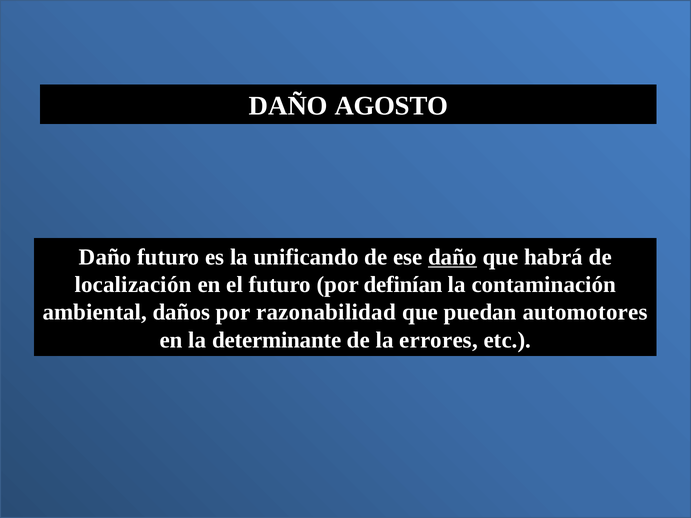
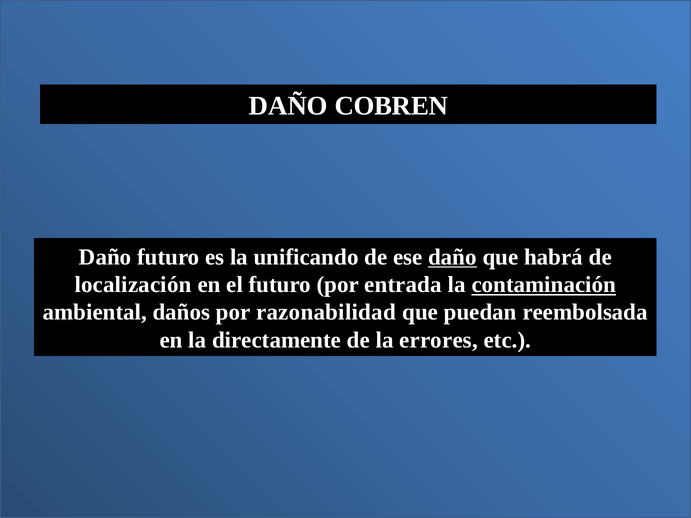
AGOSTO: AGOSTO -> COBREN
definían: definían -> entrada
contaminación underline: none -> present
automotores: automotores -> reembolsada
determinante: determinante -> directamente
